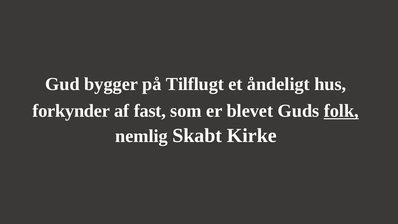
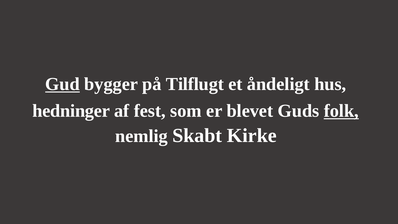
Gud underline: none -> present
forkynder: forkynder -> hedninger
fast: fast -> fest
